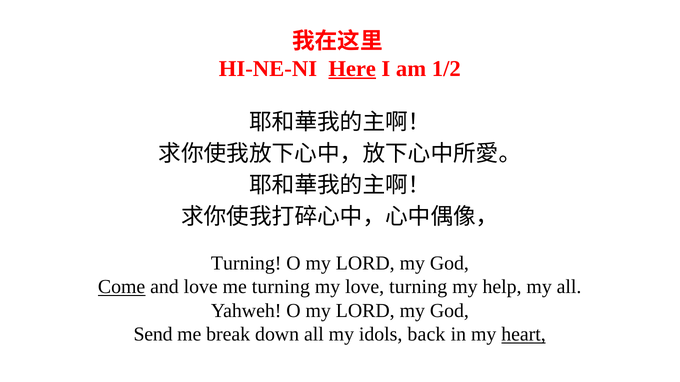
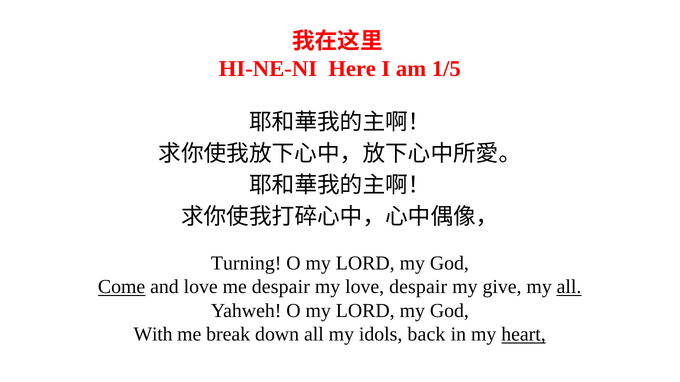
Here underline: present -> none
1/2: 1/2 -> 1/5
me turning: turning -> despair
love turning: turning -> despair
help: help -> give
all at (569, 287) underline: none -> present
Send: Send -> With
